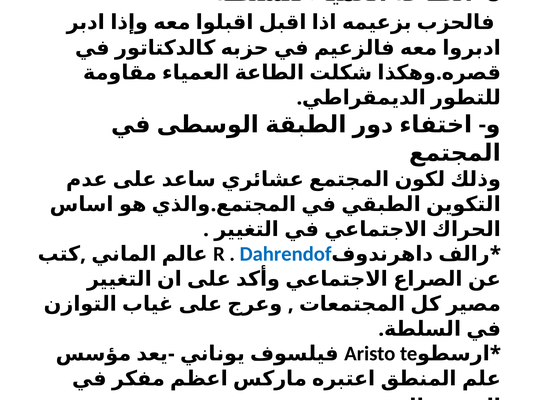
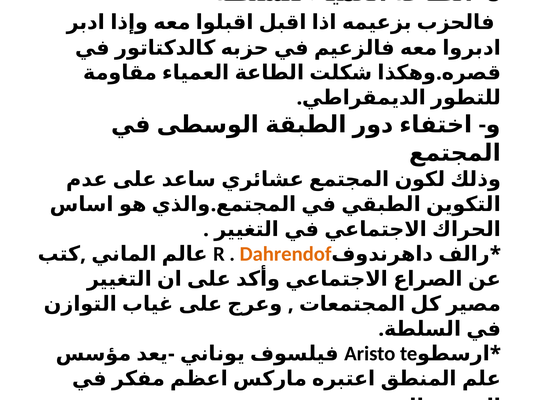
Dahrendof colour: blue -> orange
